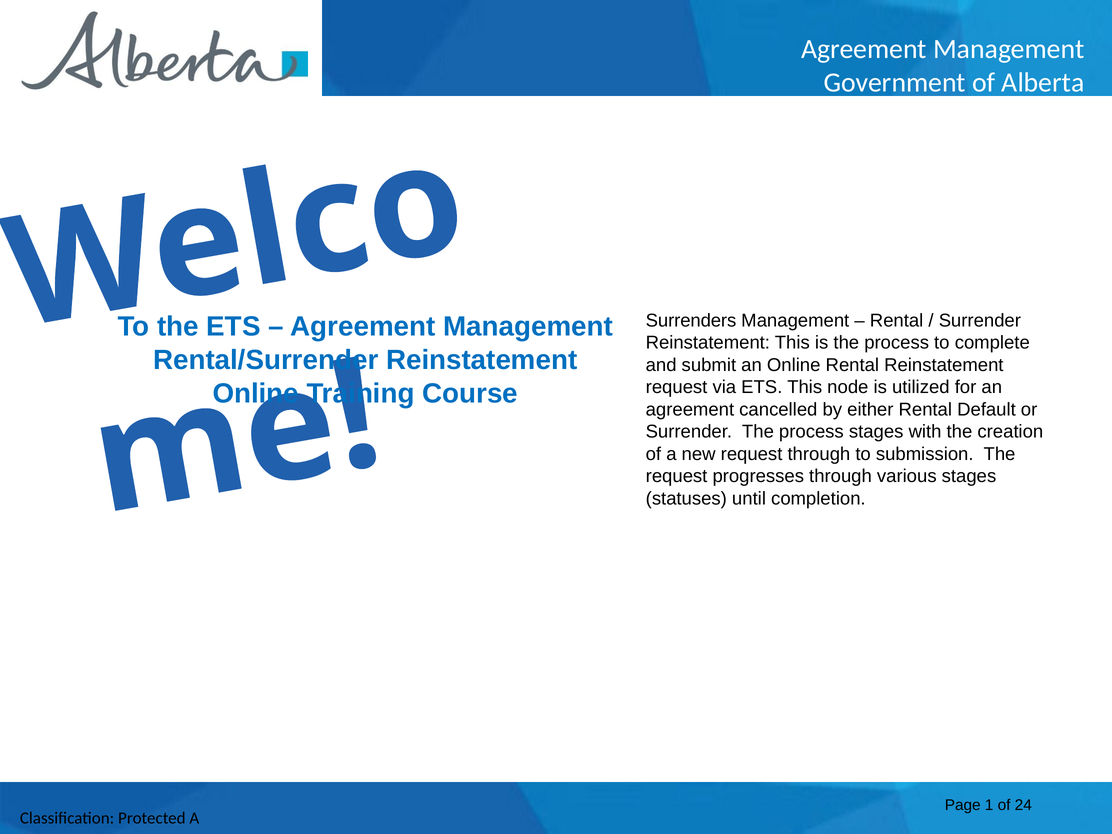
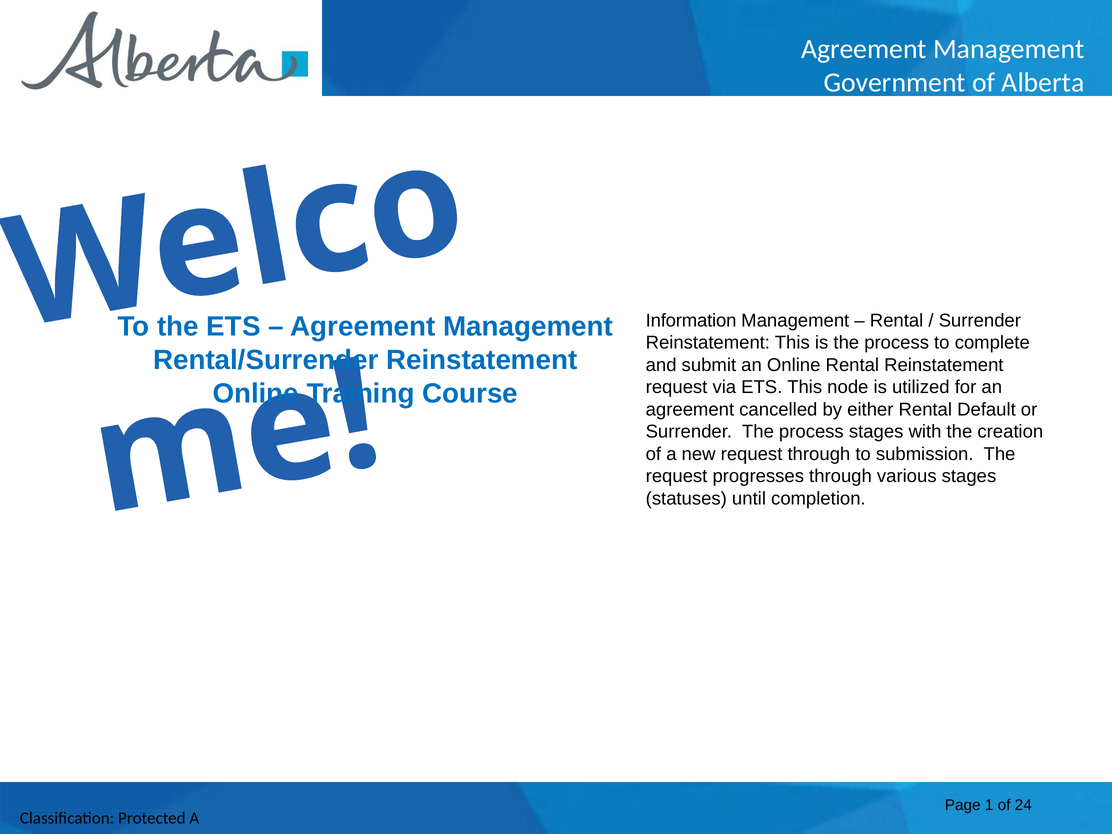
Surrenders: Surrenders -> Information
